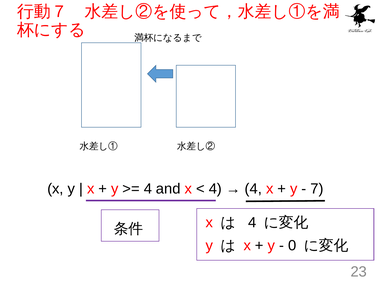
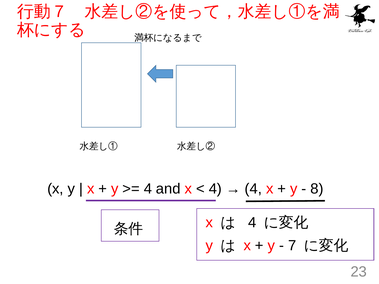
7: 7 -> 8
0: 0 -> 7
